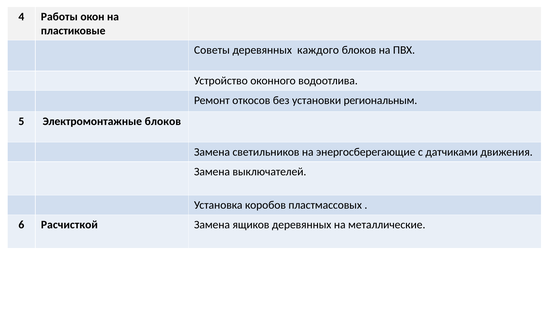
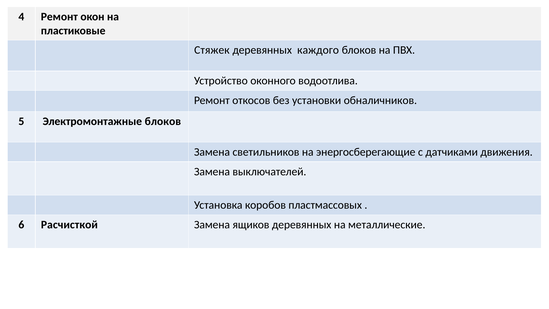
4 Работы: Работы -> Ремонт
Советы: Советы -> Стяжек
региональным: региональным -> обналичников
